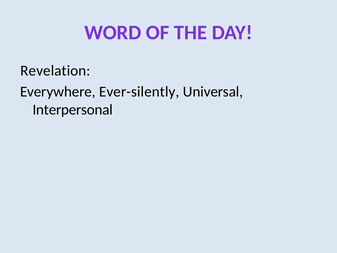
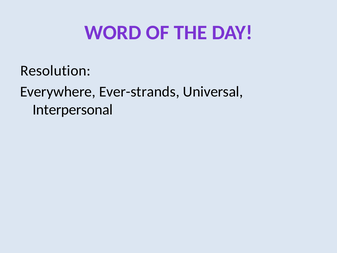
Revelation: Revelation -> Resolution
Ever-silently: Ever-silently -> Ever-strands
